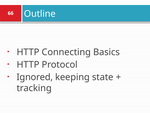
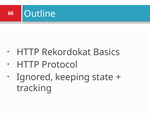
Connecting: Connecting -> Rekordokat
